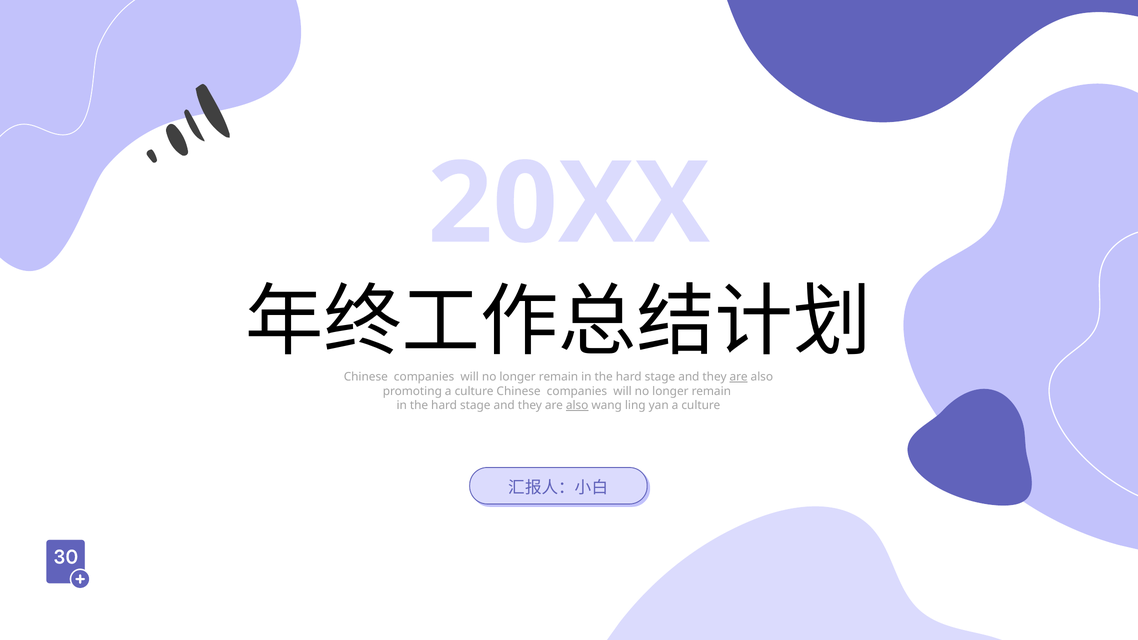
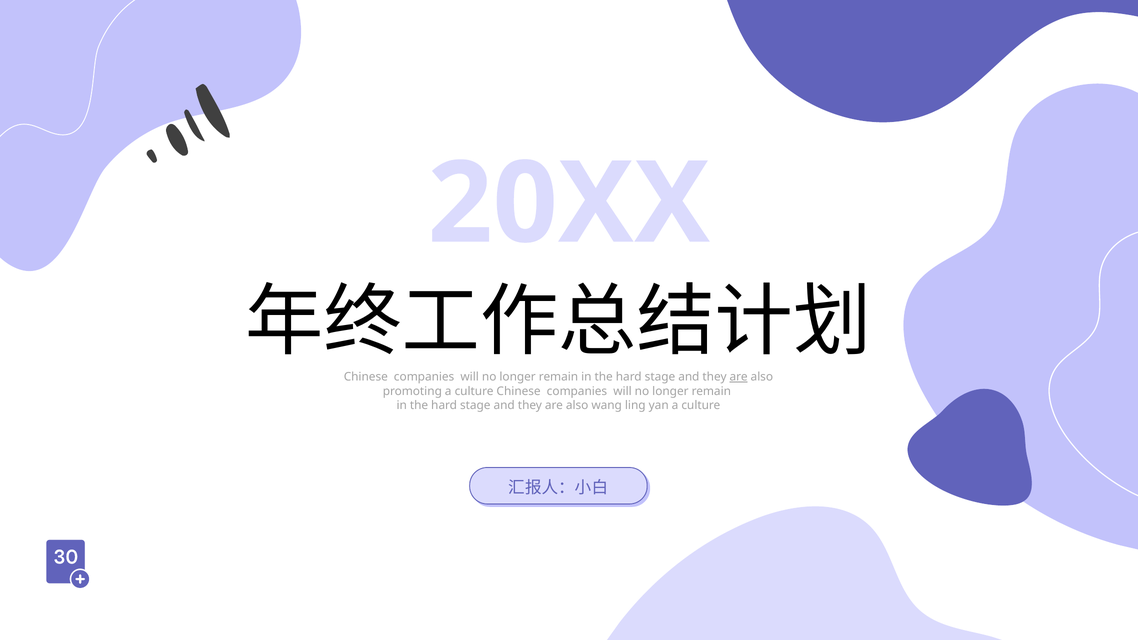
also at (577, 406) underline: present -> none
